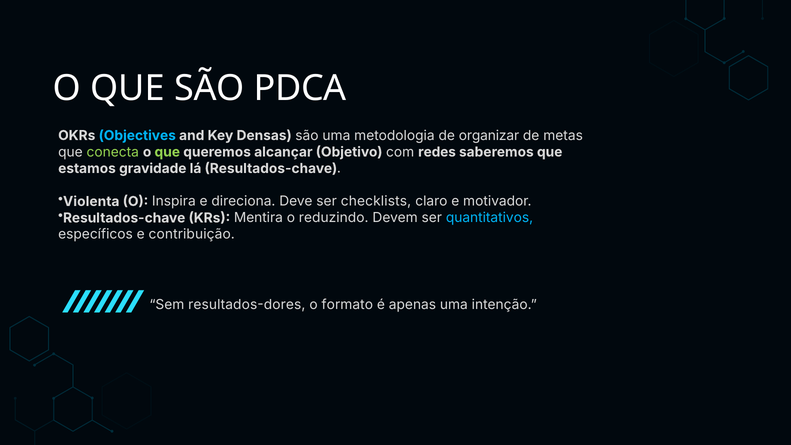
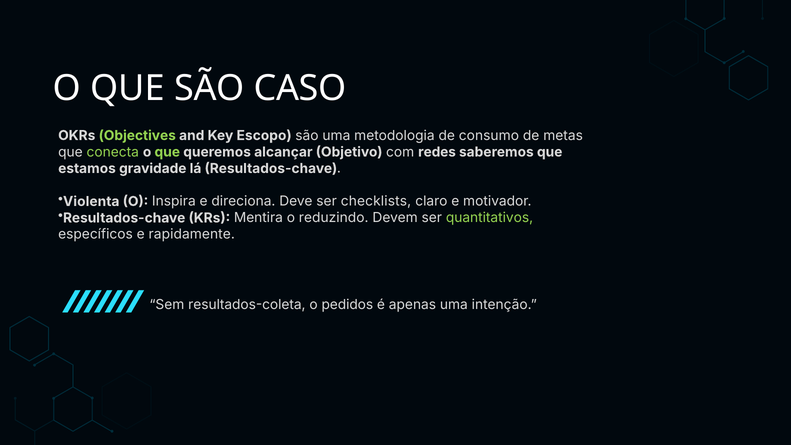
PDCA: PDCA -> CASO
Objectives colour: light blue -> light green
Densas: Densas -> Escopo
organizar: organizar -> consumo
quantitativos colour: light blue -> light green
contribuição: contribuição -> rapidamente
resultados-dores: resultados-dores -> resultados-coleta
formato: formato -> pedidos
